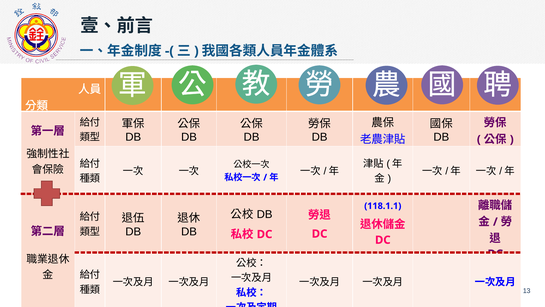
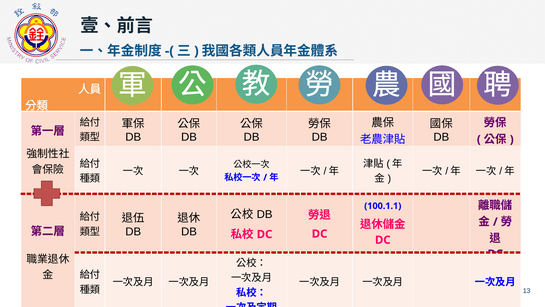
118.1.1: 118.1.1 -> 100.1.1
